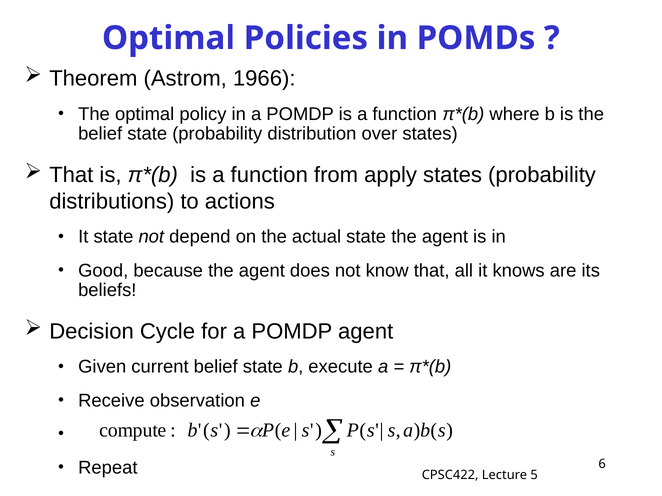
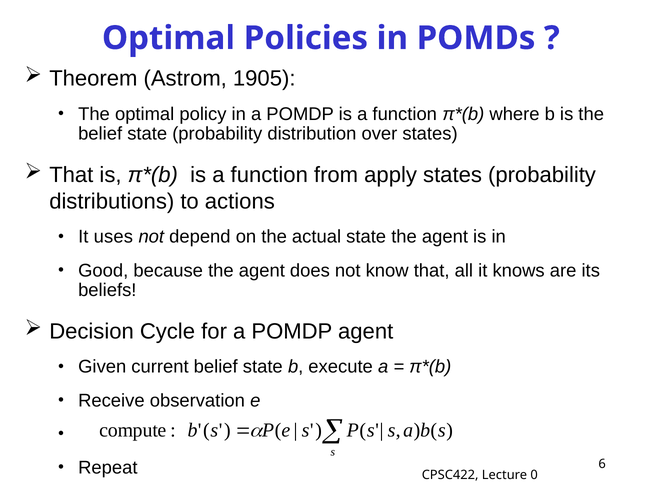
1966: 1966 -> 1905
It state: state -> uses
5: 5 -> 0
